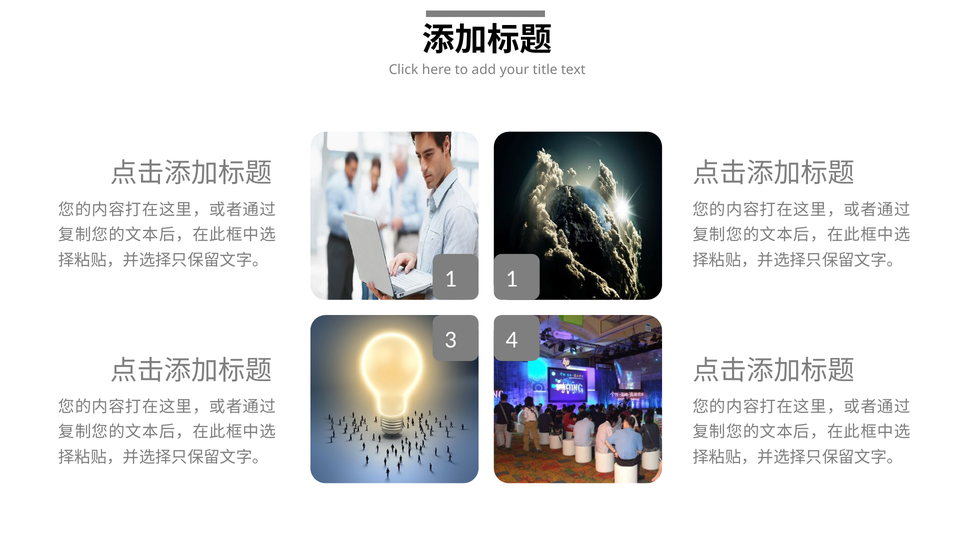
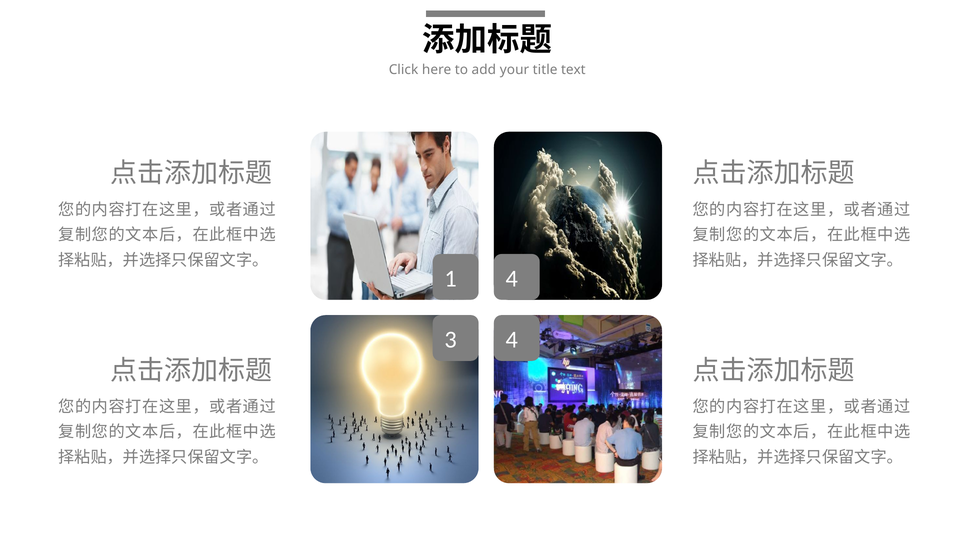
1 1: 1 -> 4
